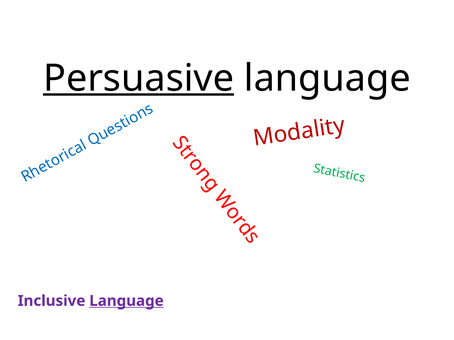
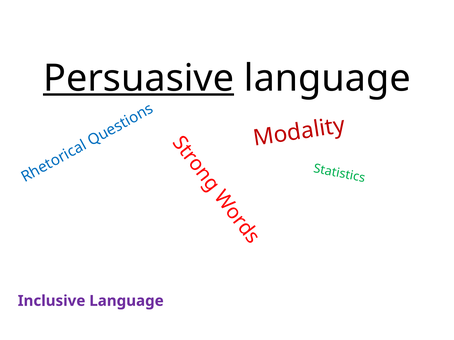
Language at (126, 301) underline: present -> none
